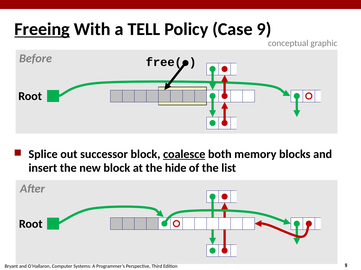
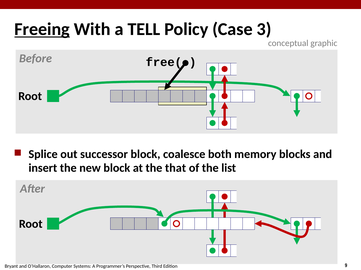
Case 9: 9 -> 3
coalesce underline: present -> none
hide: hide -> that
